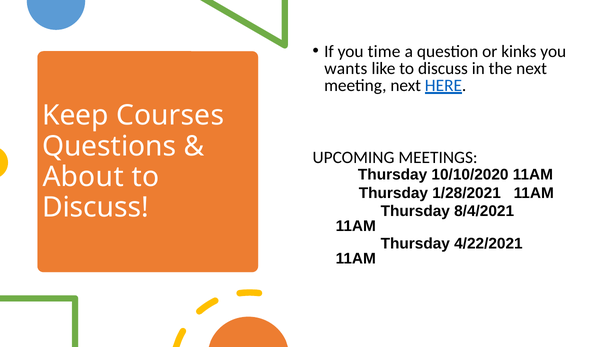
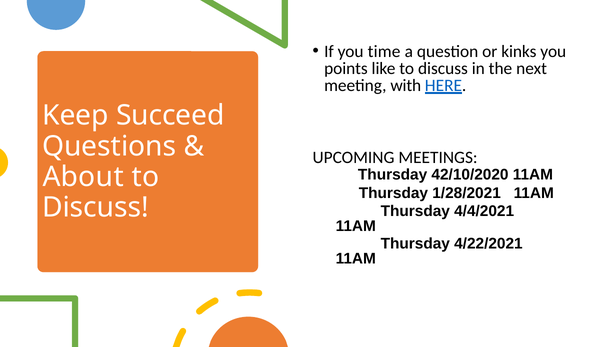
wants: wants -> points
meeting next: next -> with
Courses: Courses -> Succeed
10/10/2020: 10/10/2020 -> 42/10/2020
8/4/2021: 8/4/2021 -> 4/4/2021
